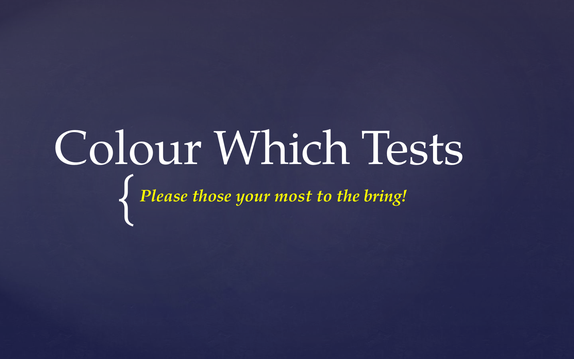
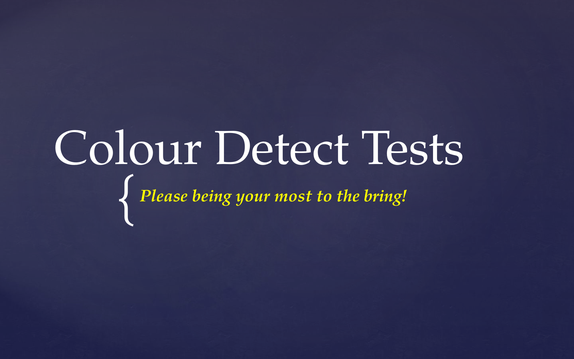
Which: Which -> Detect
those: those -> being
